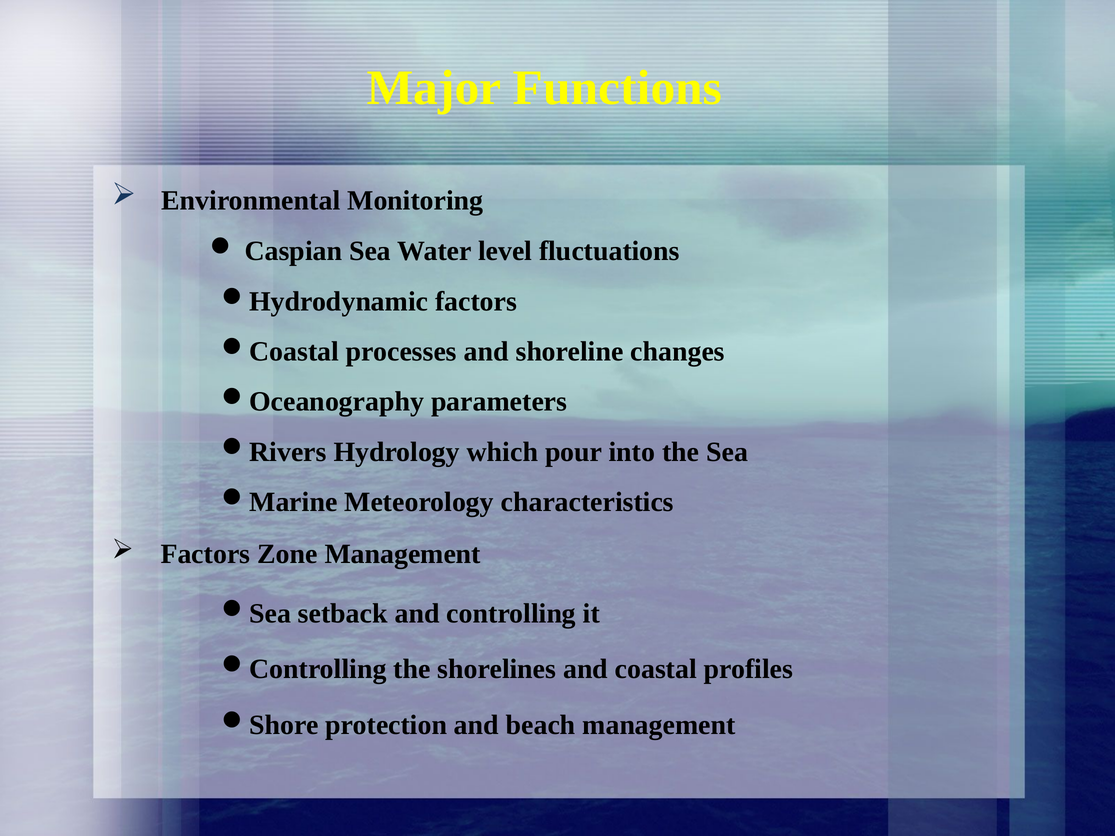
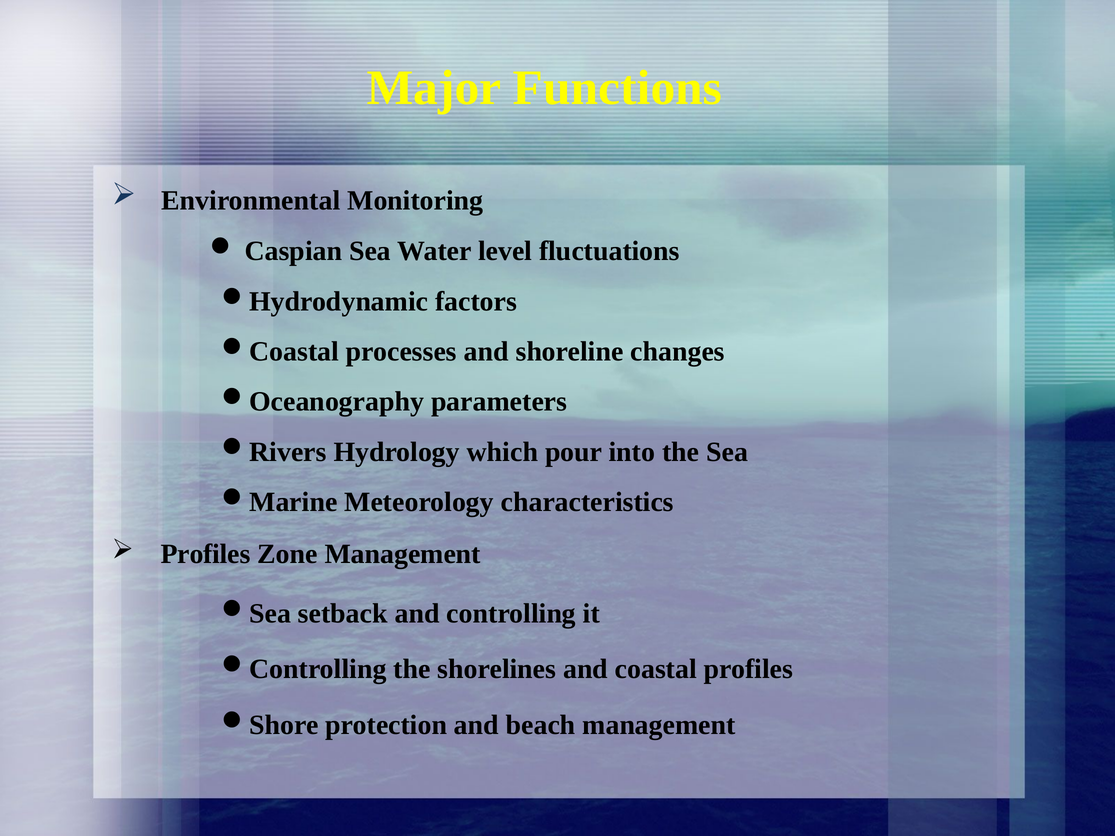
Factors at (205, 554): Factors -> Profiles
